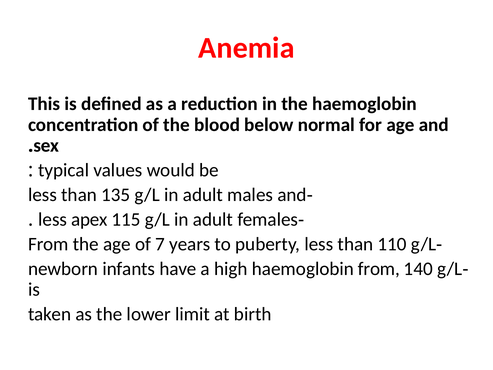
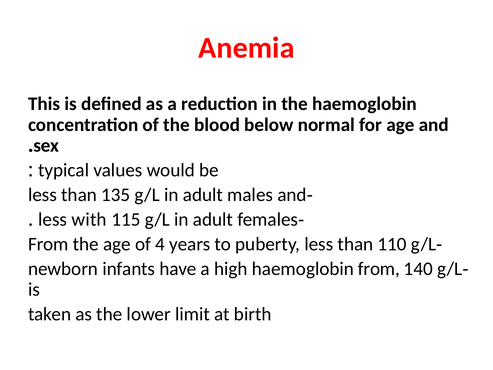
apex: apex -> with
7: 7 -> 4
